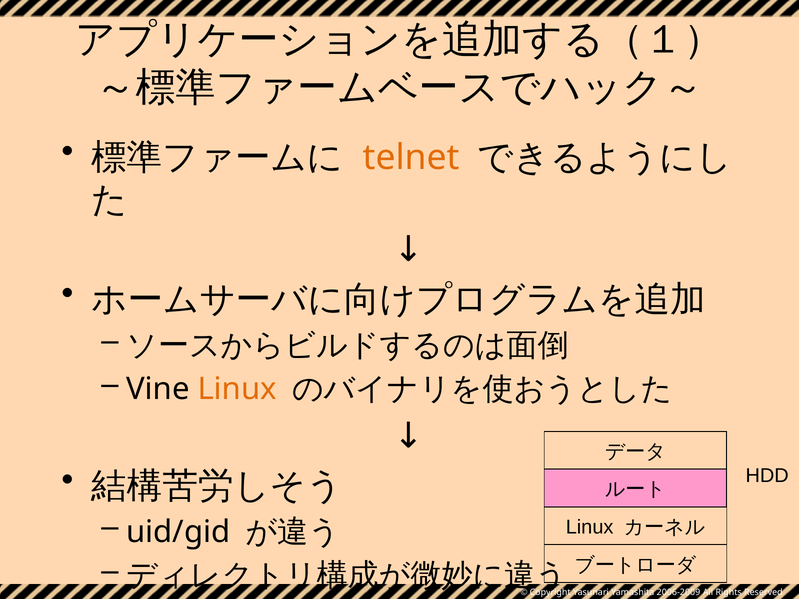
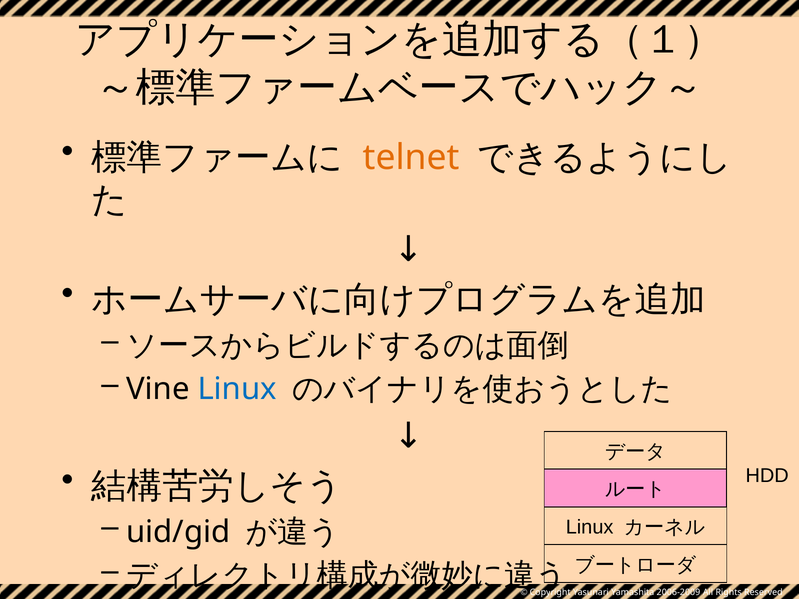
Linux at (237, 389) colour: orange -> blue
